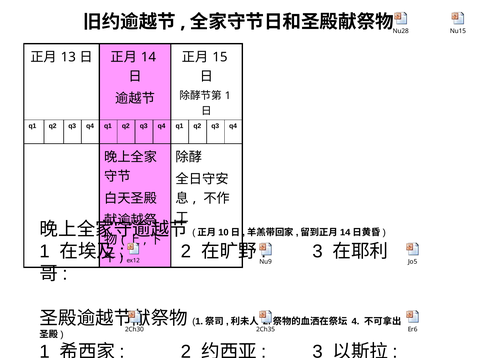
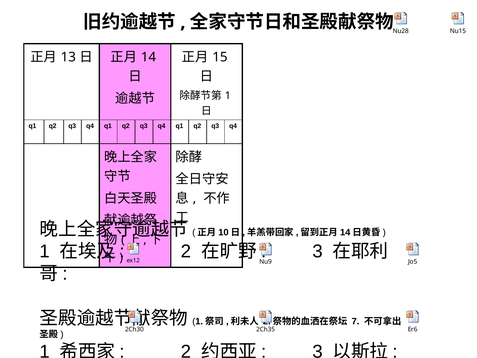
4: 4 -> 7
